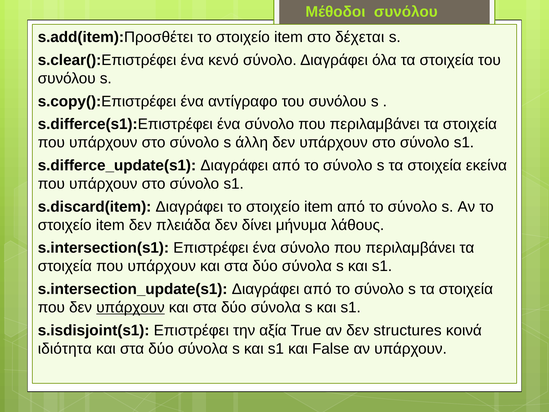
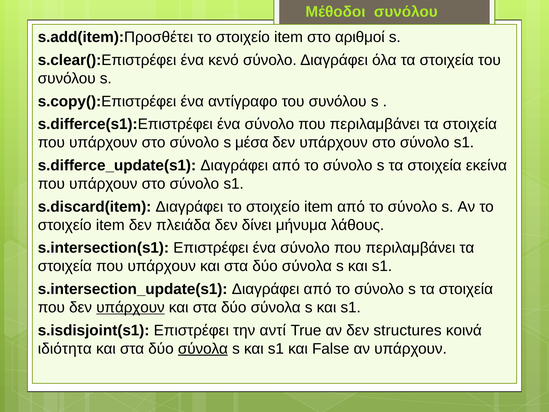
δέχεται: δέχεται -> αριθμοί
άλλη: άλλη -> μέσα
αξία: αξία -> αντί
σύνολα at (203, 348) underline: none -> present
